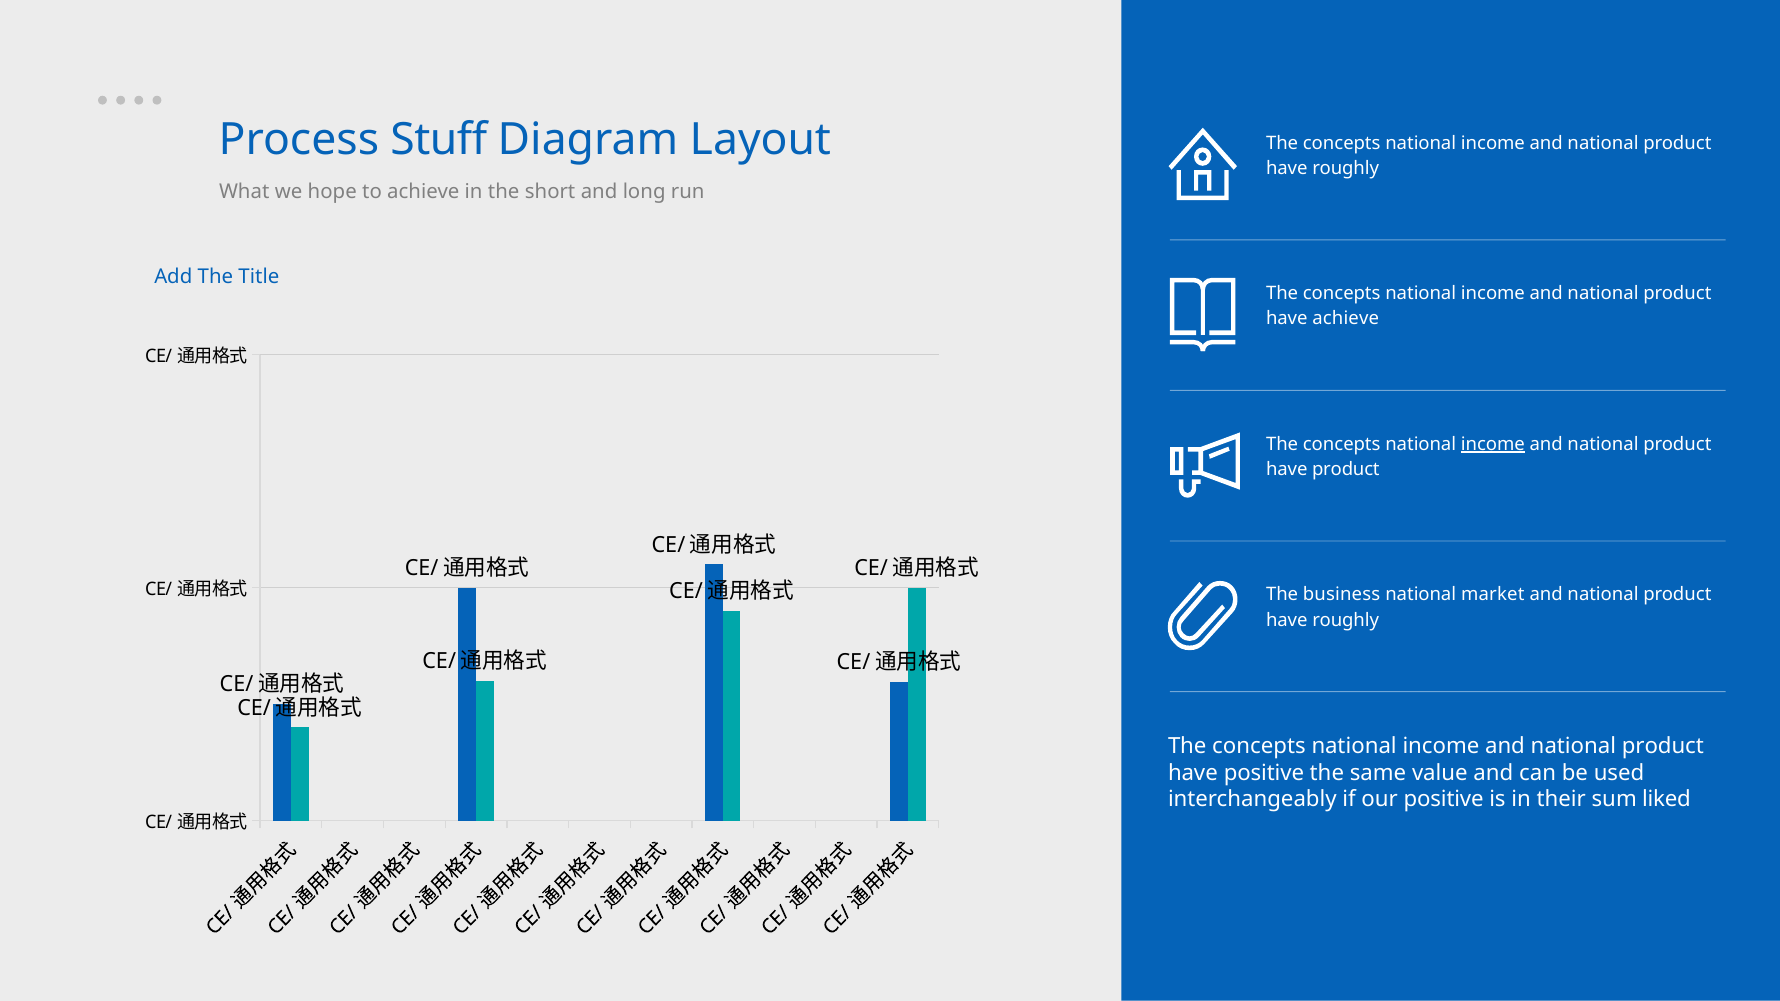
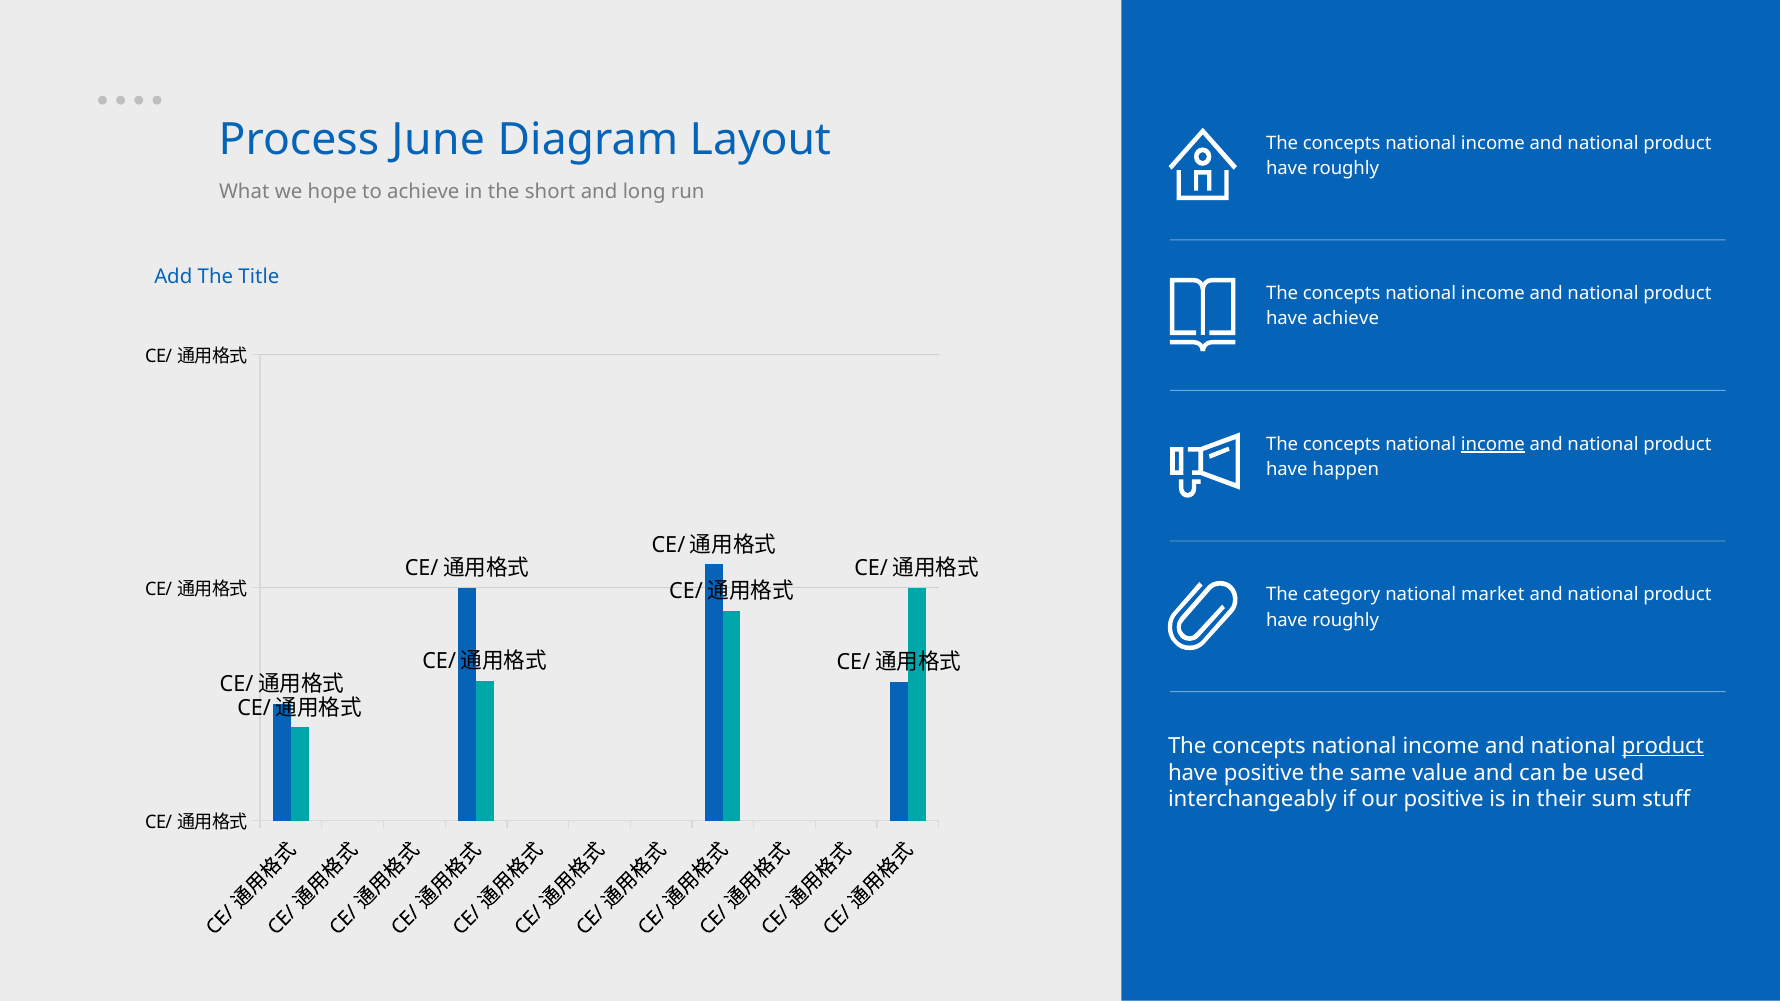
Stuff: Stuff -> June
have product: product -> happen
business: business -> category
product at (1663, 746) underline: none -> present
liked: liked -> stuff
